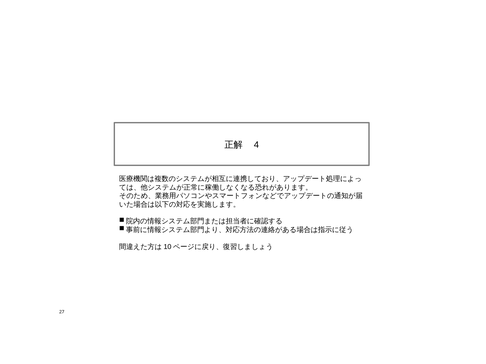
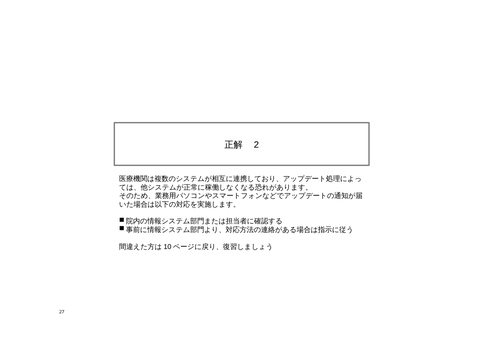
4: 4 -> 2
